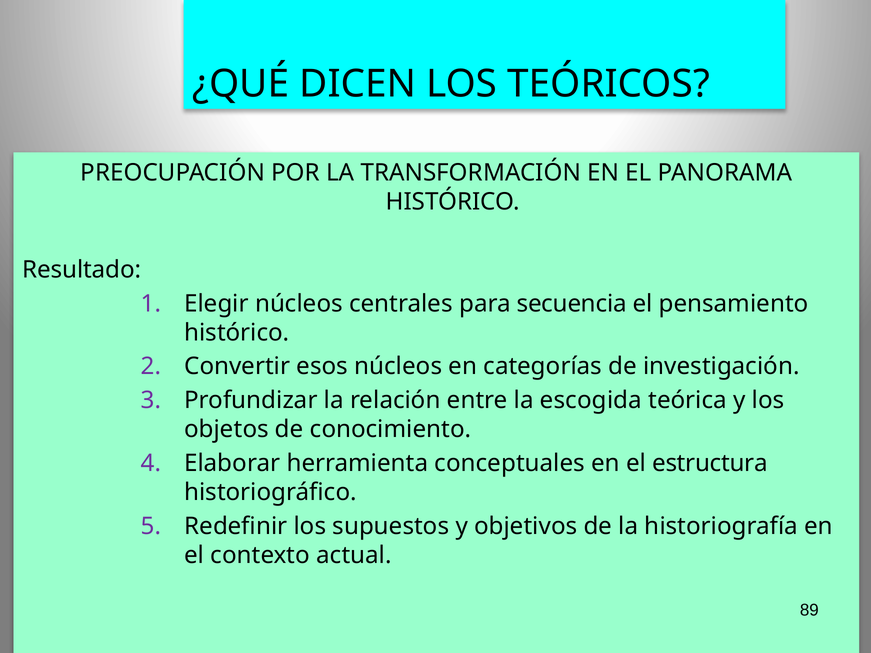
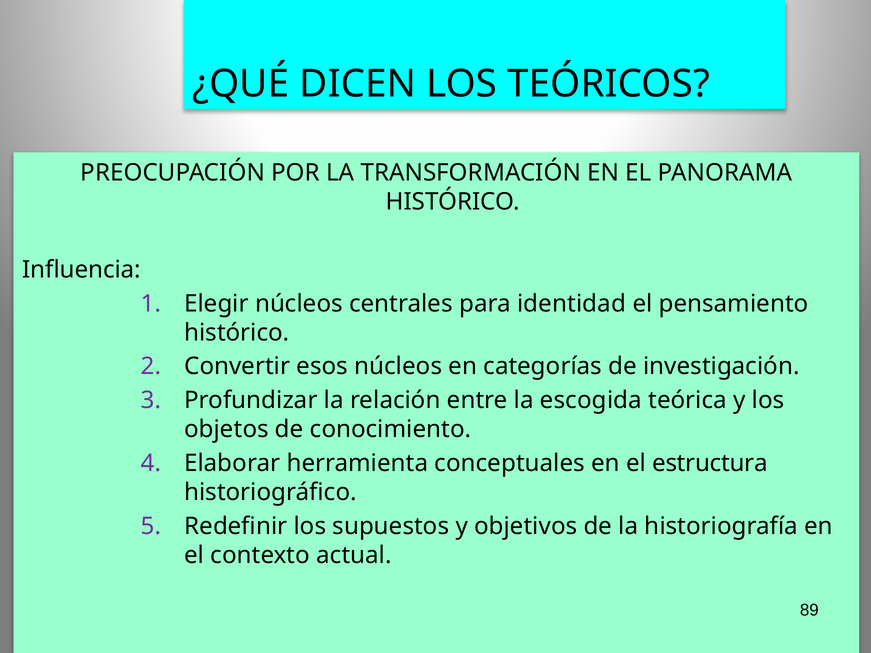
Resultado: Resultado -> Influencia
secuencia: secuencia -> identidad
